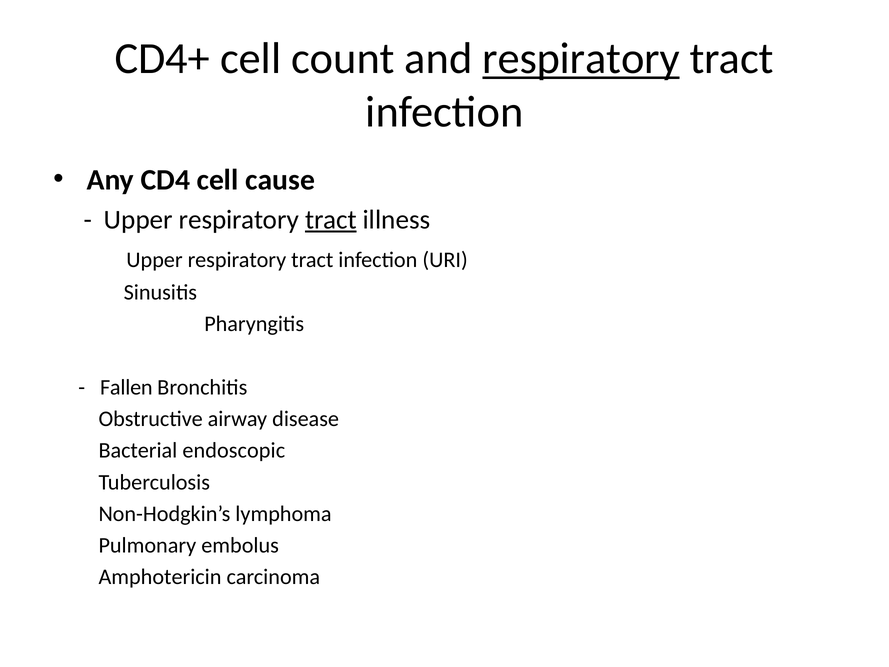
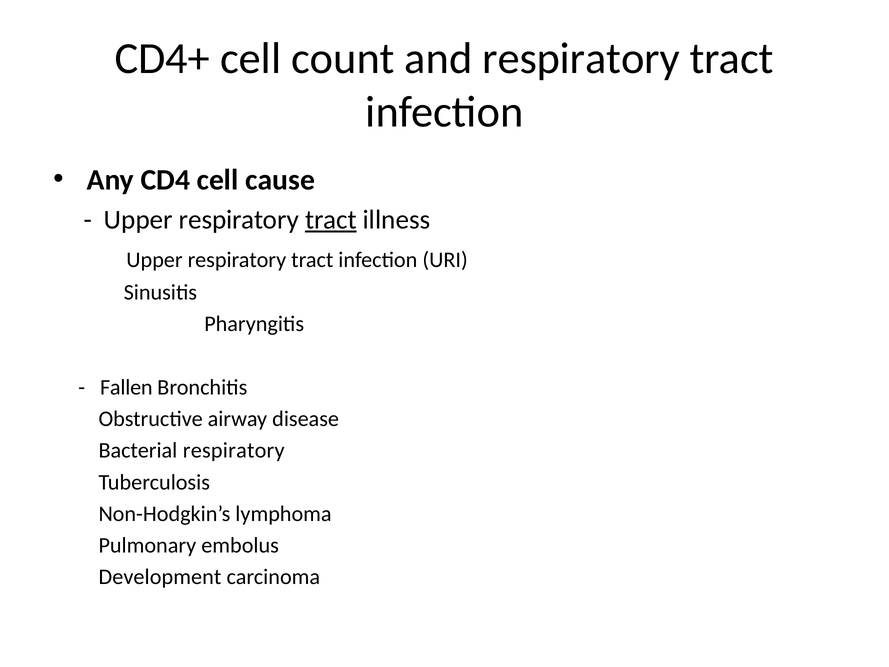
respiratory at (581, 59) underline: present -> none
Bacterial endoscopic: endoscopic -> respiratory
Amphotericin: Amphotericin -> Development
